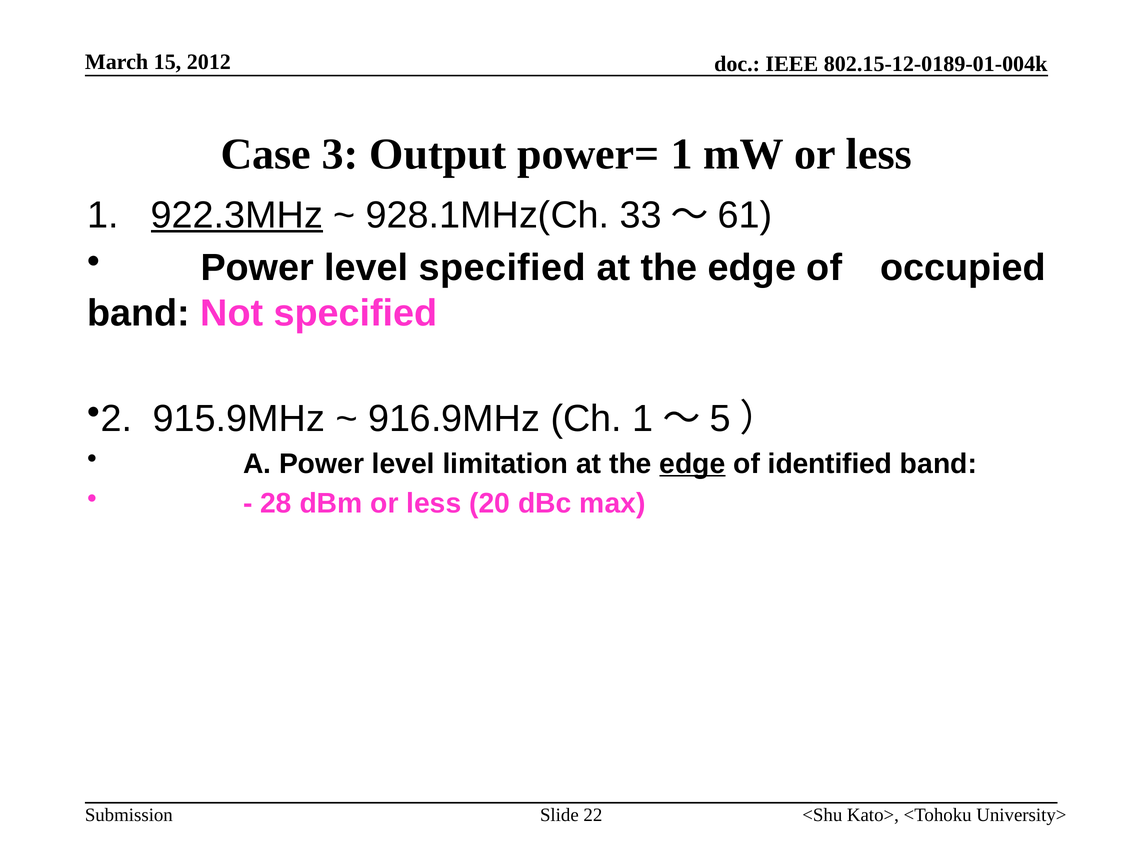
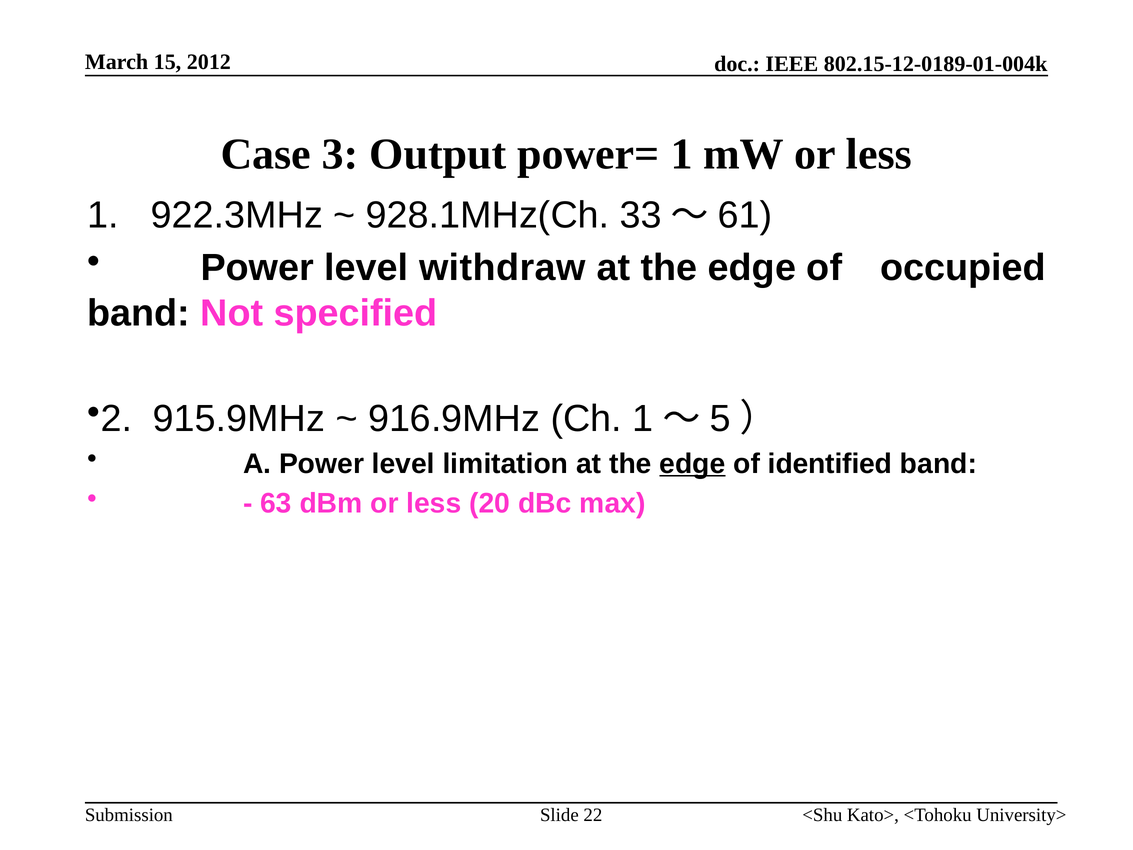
922.3MHz underline: present -> none
level specified: specified -> withdraw
28: 28 -> 63
